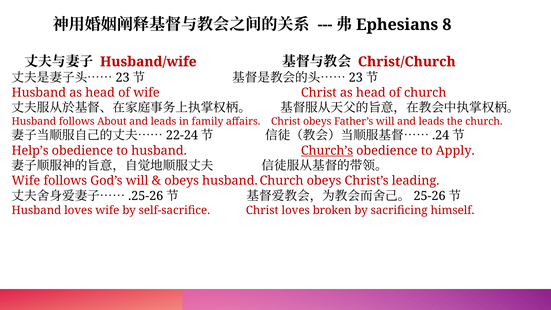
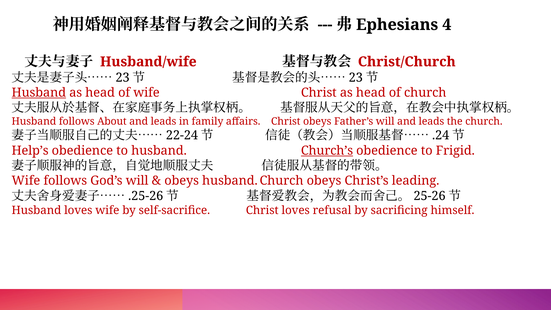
8: 8 -> 4
Husband at (39, 93) underline: none -> present
Apply: Apply -> Frigid
broken: broken -> refusal
